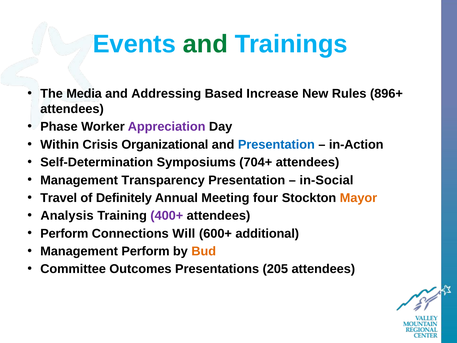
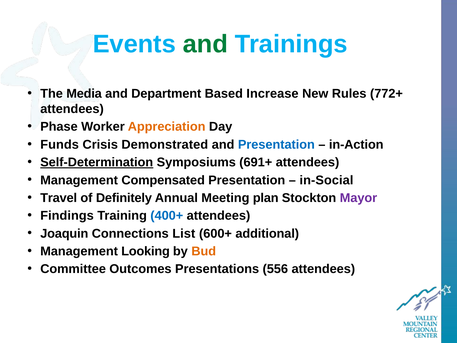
Addressing: Addressing -> Department
896+: 896+ -> 772+
Appreciation colour: purple -> orange
Within: Within -> Funds
Organizational: Organizational -> Demonstrated
Self-Determination underline: none -> present
704+: 704+ -> 691+
Transparency: Transparency -> Compensated
four: four -> plan
Mayor colour: orange -> purple
Analysis: Analysis -> Findings
400+ colour: purple -> blue
Perform at (64, 233): Perform -> Joaquin
Will: Will -> List
Management Perform: Perform -> Looking
205: 205 -> 556
